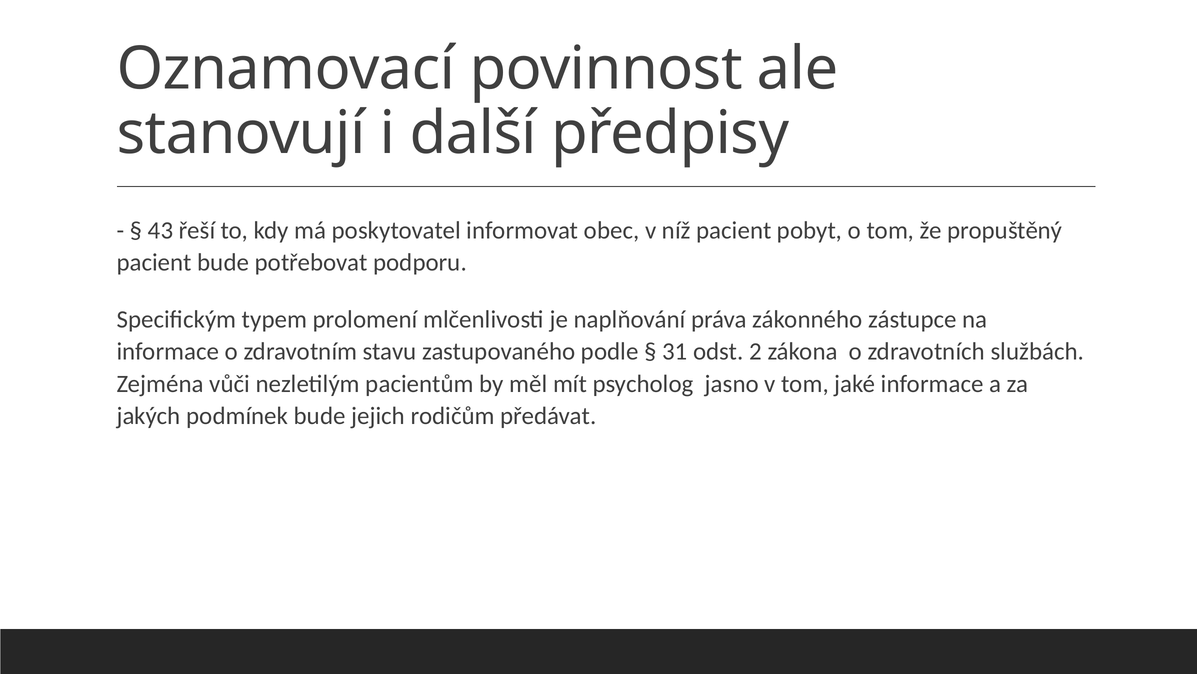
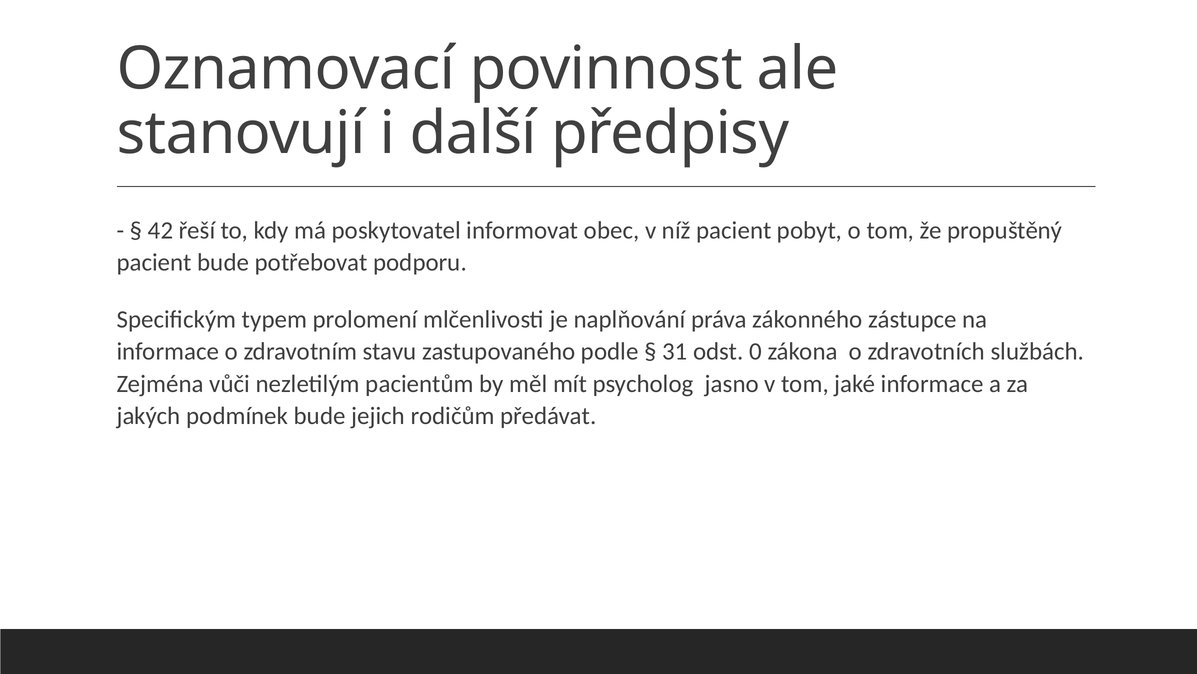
43: 43 -> 42
2: 2 -> 0
